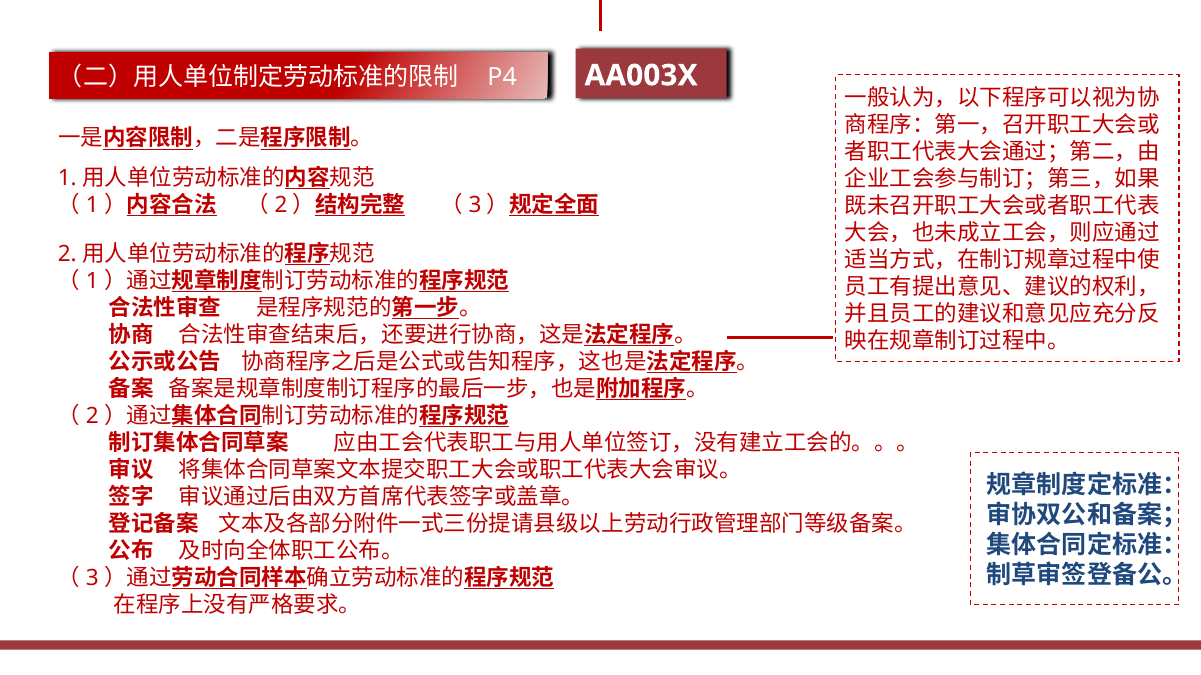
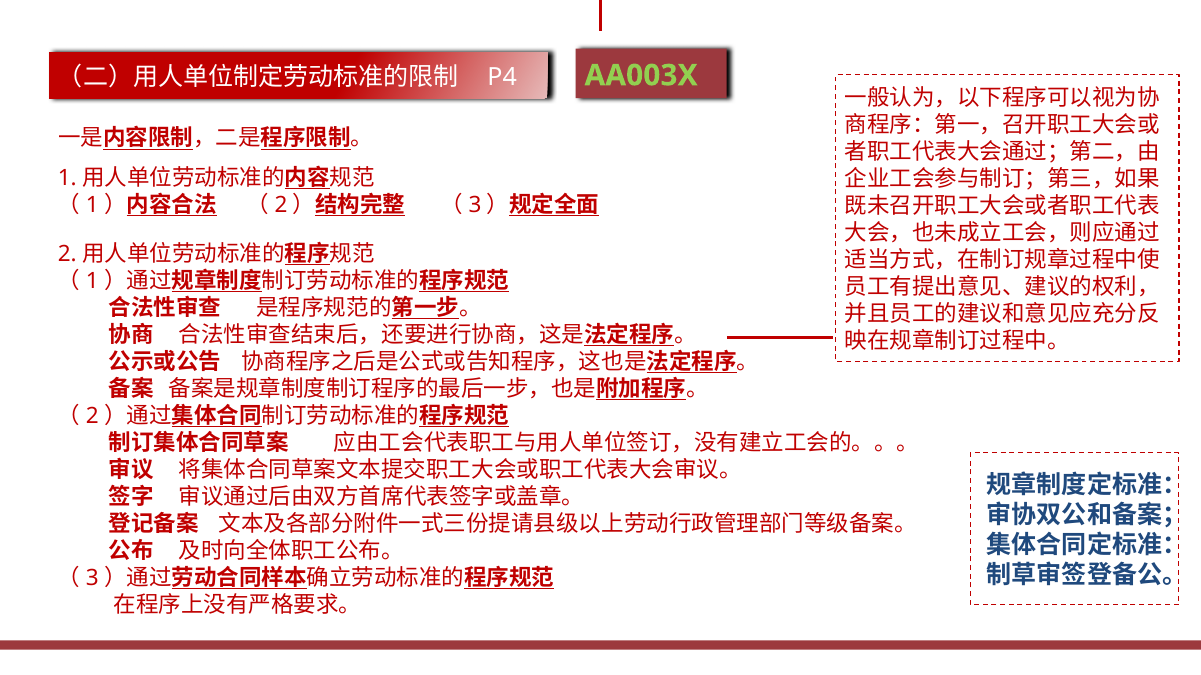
AA003X colour: white -> light green
